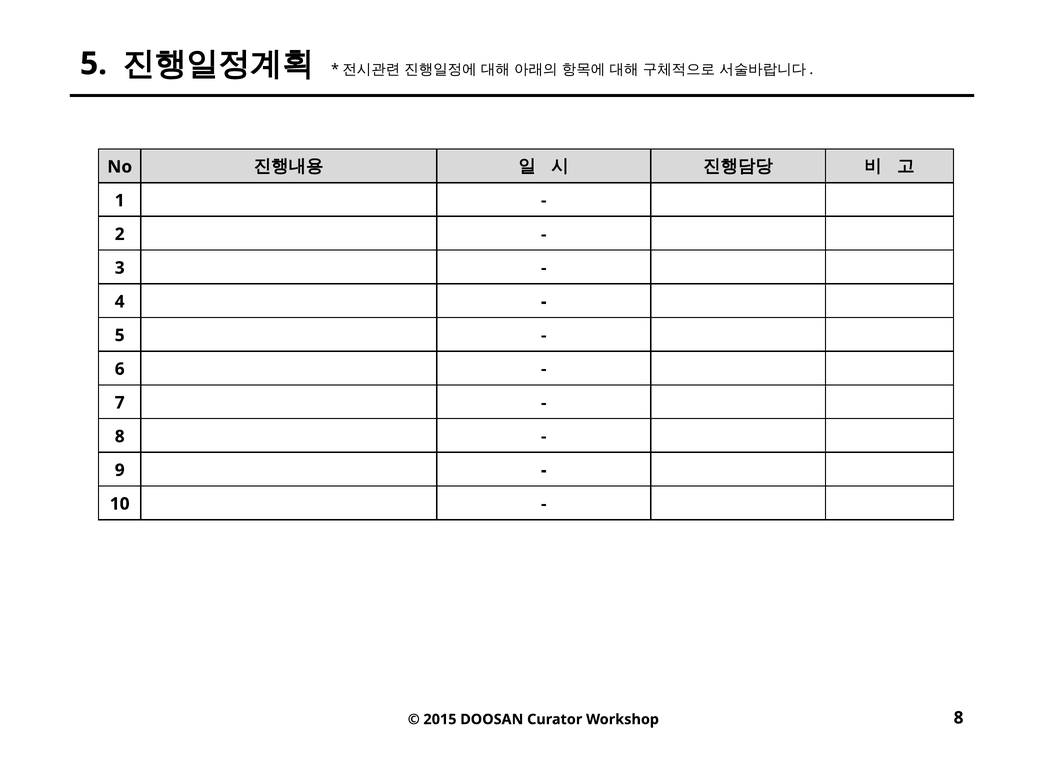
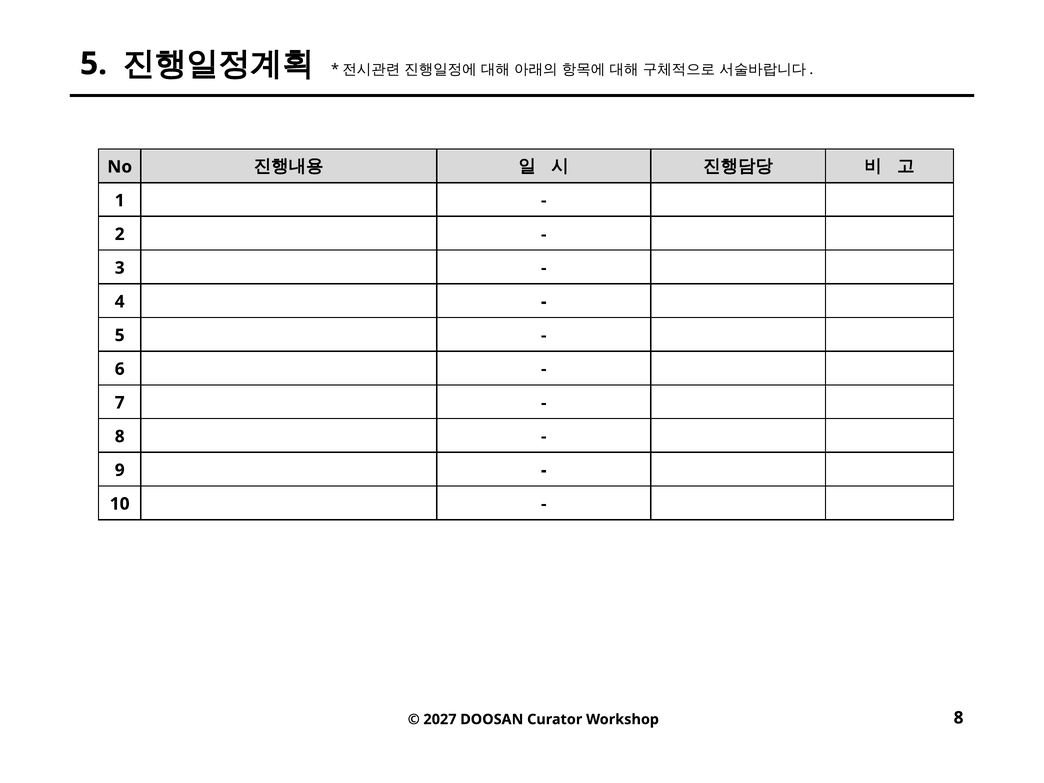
2015: 2015 -> 2027
